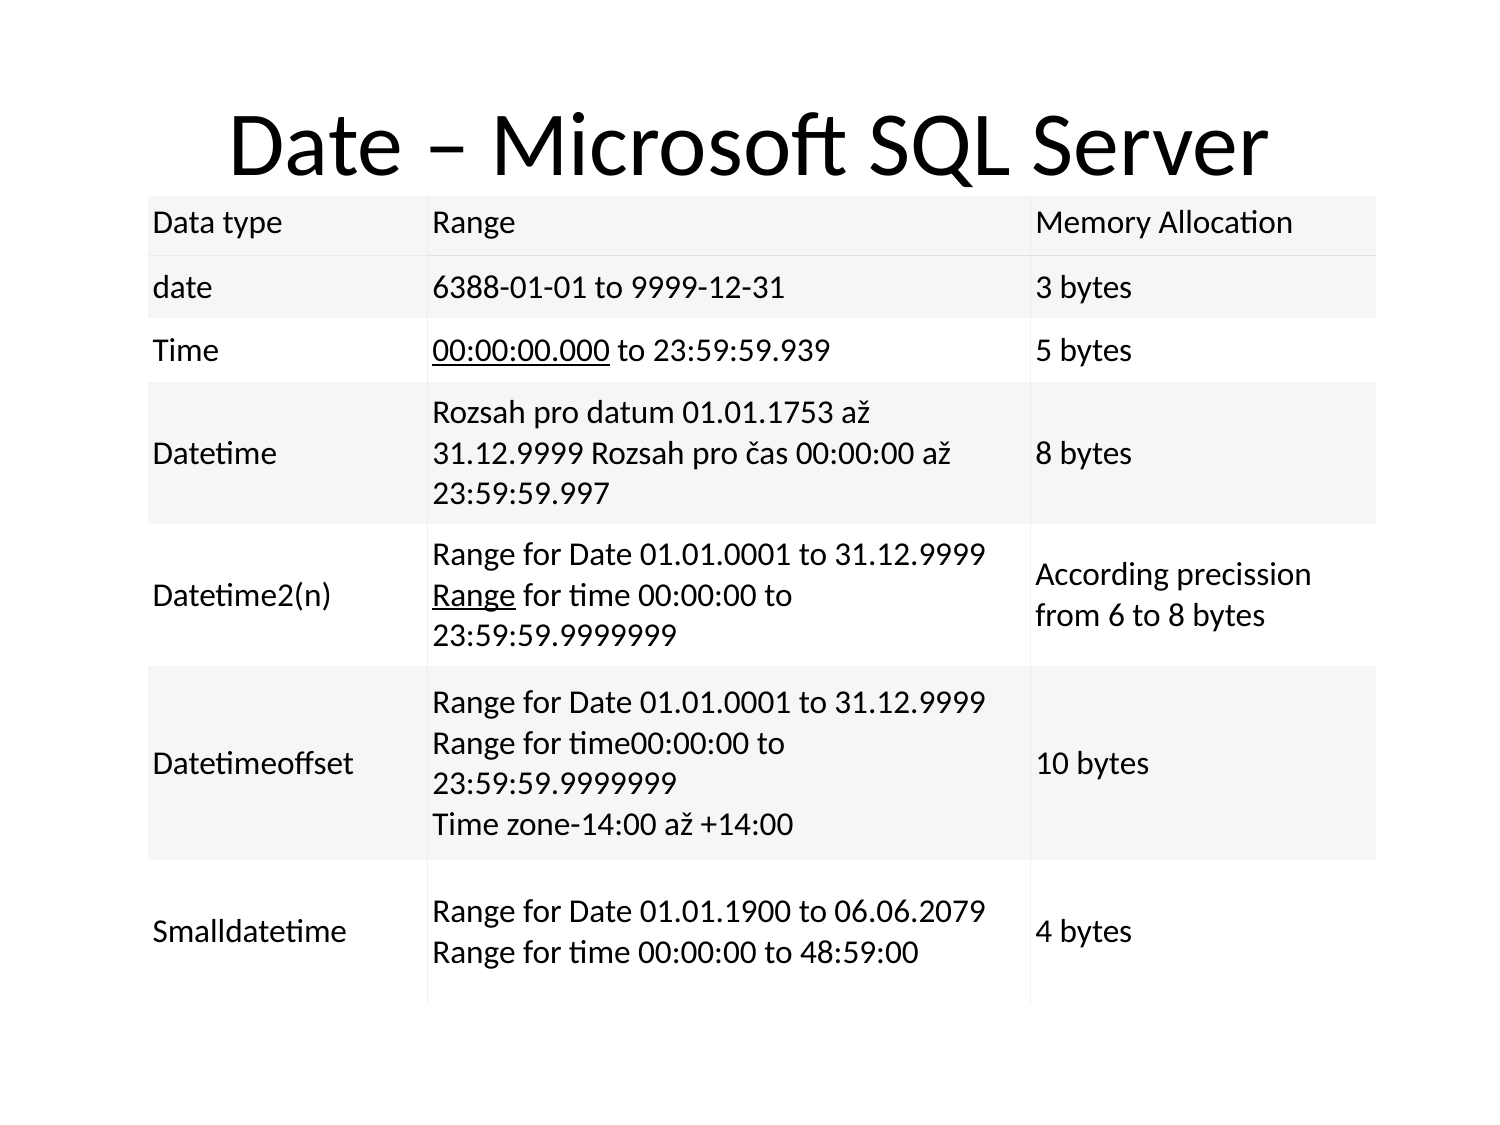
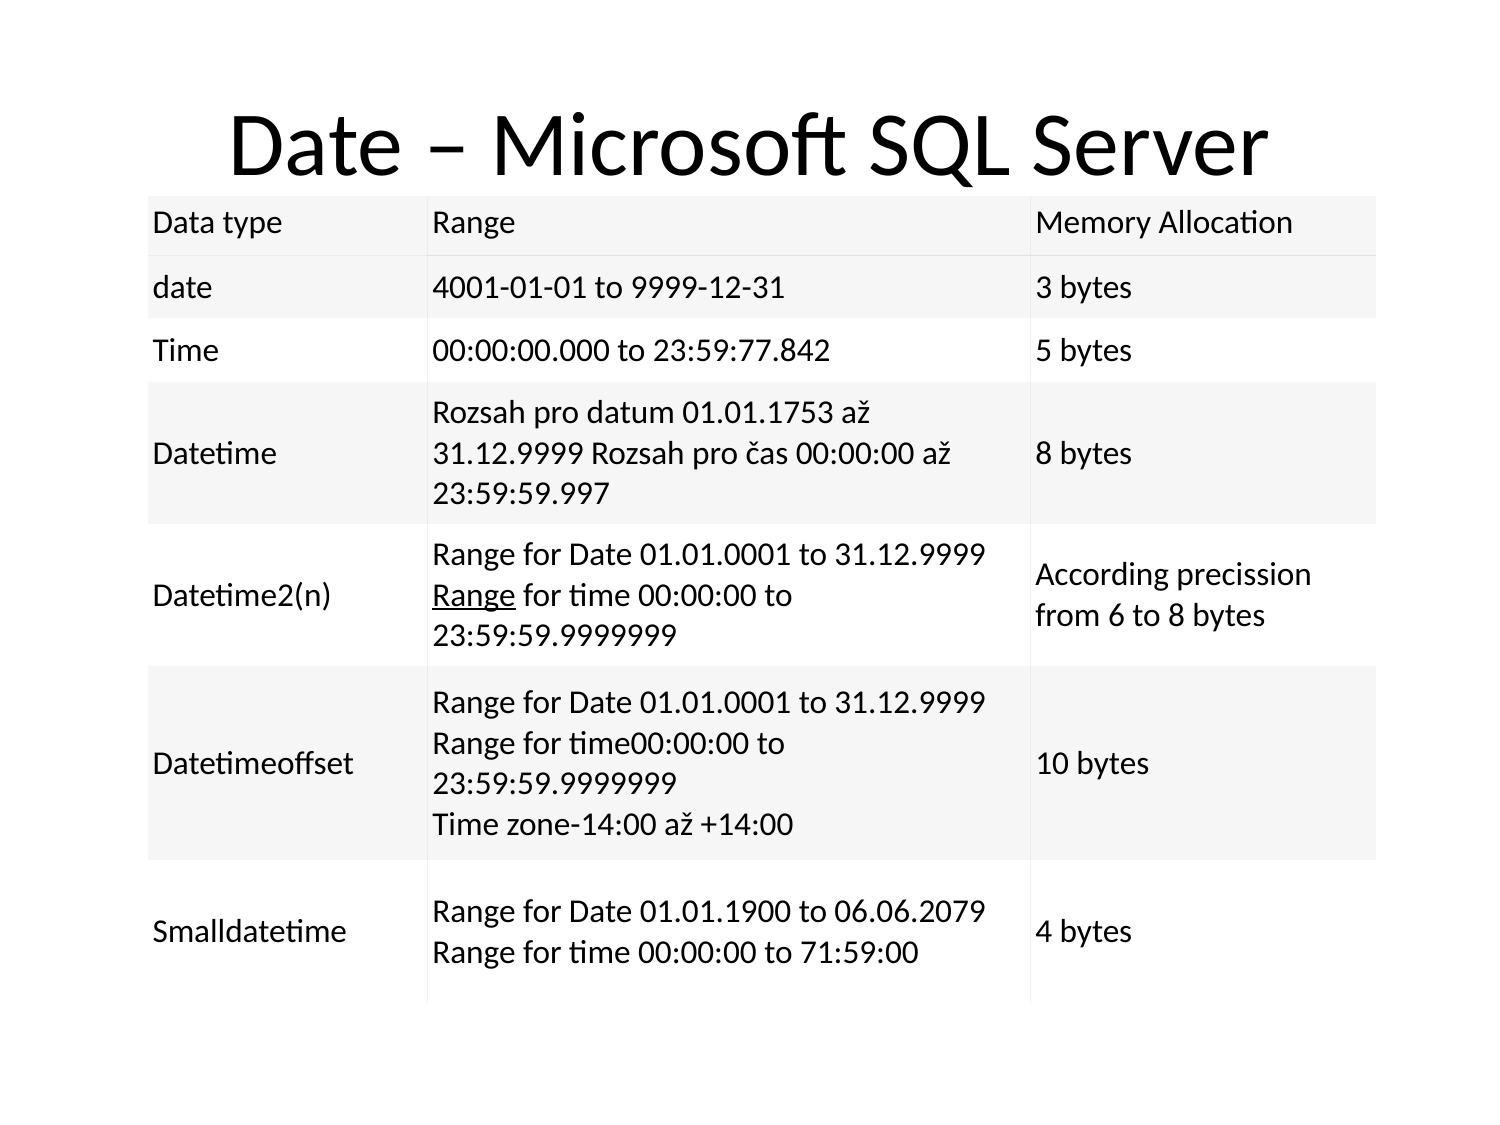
6388-01-01: 6388-01-01 -> 4001-01-01
00:00:00.000 underline: present -> none
23:59:59.939: 23:59:59.939 -> 23:59:77.842
48:59:00: 48:59:00 -> 71:59:00
